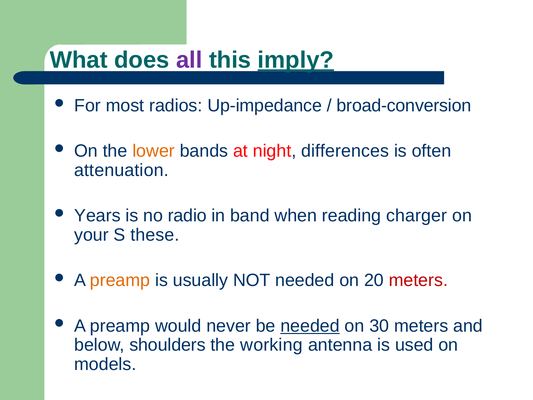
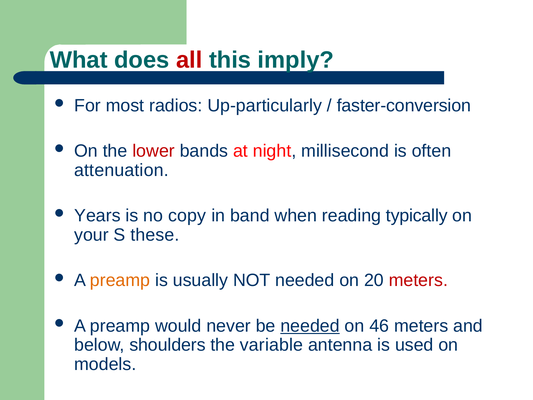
all colour: purple -> red
imply underline: present -> none
Up-impedance: Up-impedance -> Up-particularly
broad-conversion: broad-conversion -> faster-conversion
lower colour: orange -> red
differences: differences -> millisecond
radio: radio -> copy
charger: charger -> typically
30: 30 -> 46
working: working -> variable
